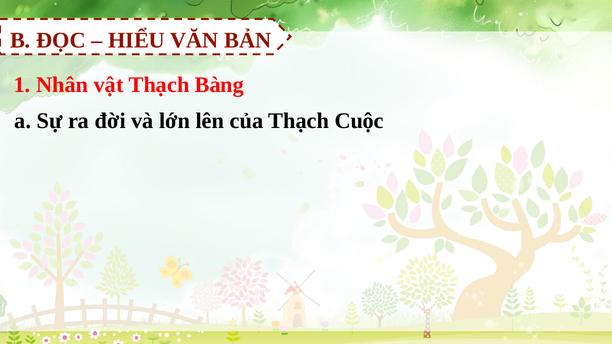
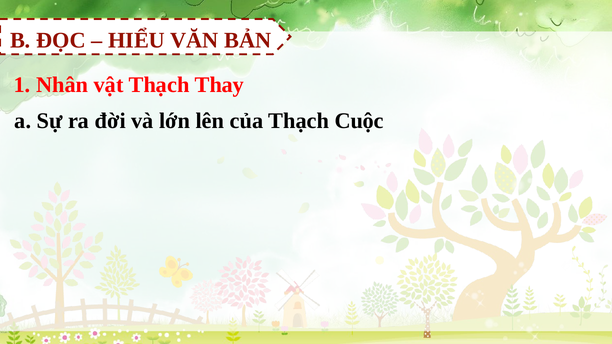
Bàng: Bàng -> Thay
